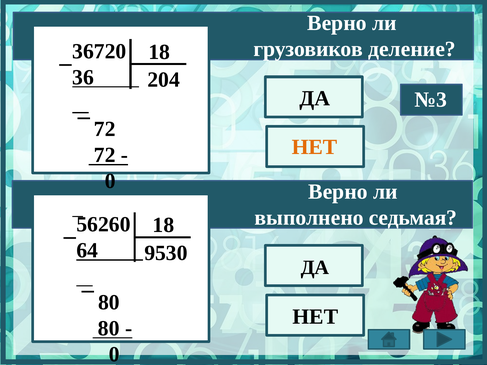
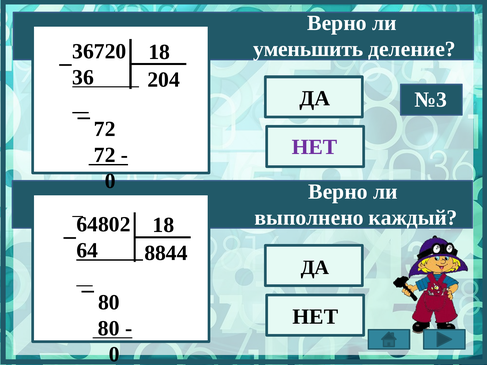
грузовиков: грузовиков -> уменьшить
НЕТ at (315, 147) colour: orange -> purple
седьмая: седьмая -> каждый
56260: 56260 -> 64802
9530: 9530 -> 8844
